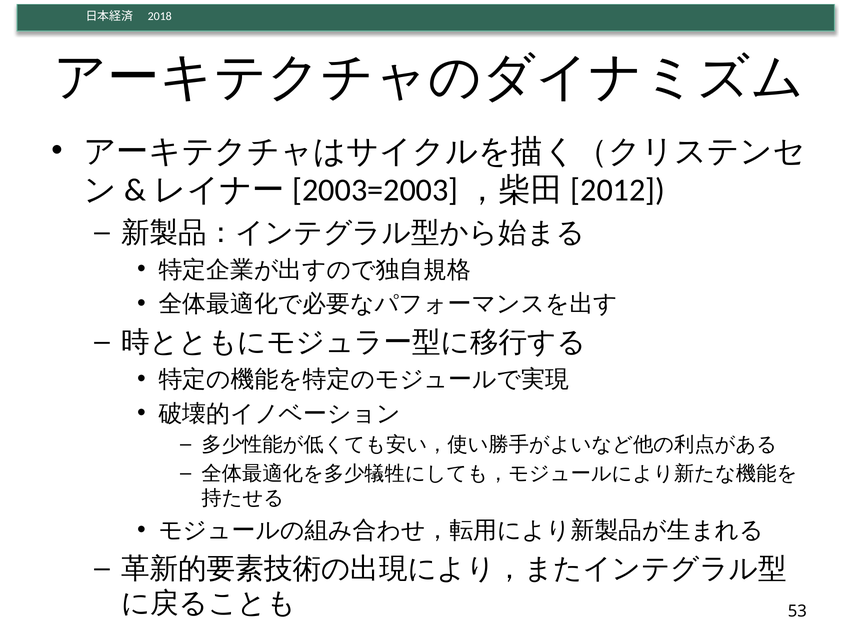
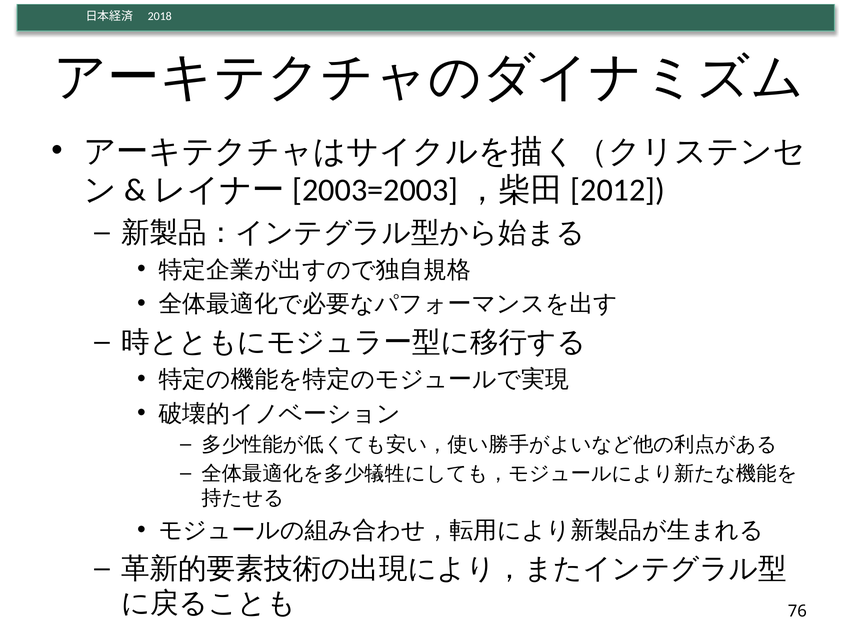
53: 53 -> 76
